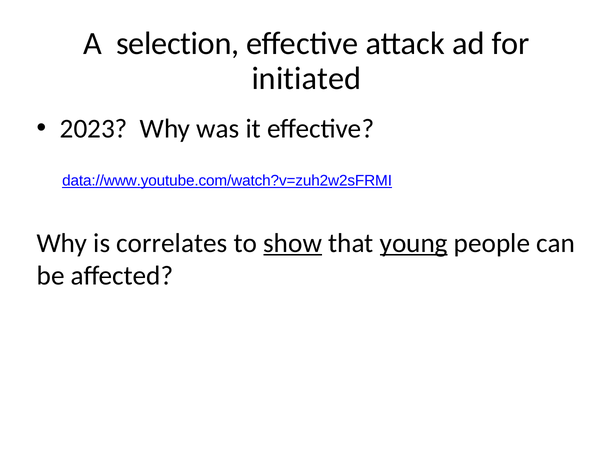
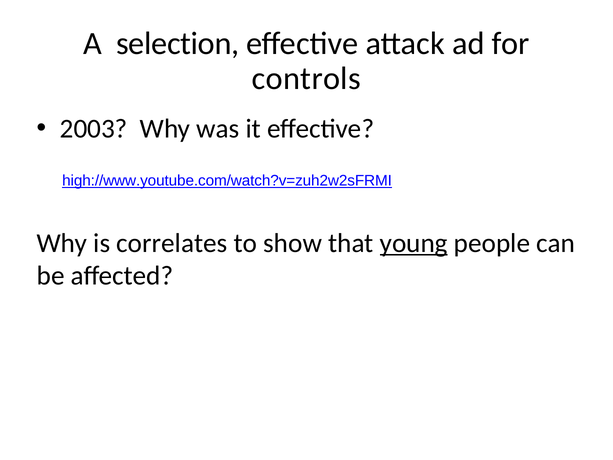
initiated: initiated -> controls
2023: 2023 -> 2003
data://www.youtube.com/watch?v=zuh2w2sFRMI: data://www.youtube.com/watch?v=zuh2w2sFRMI -> high://www.youtube.com/watch?v=zuh2w2sFRMI
show underline: present -> none
